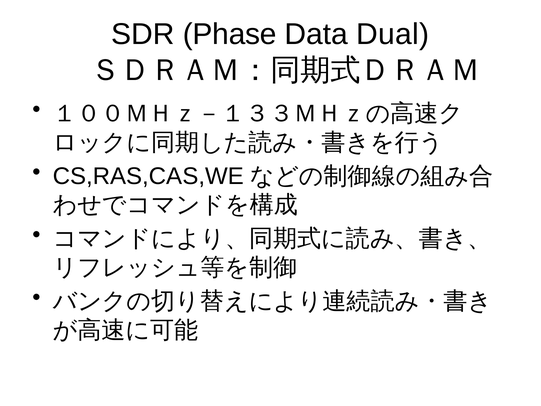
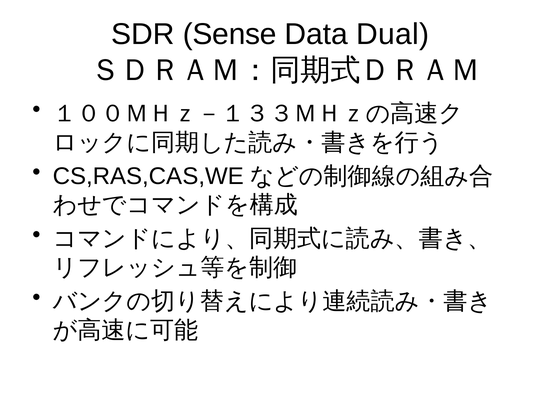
Phase: Phase -> Sense
